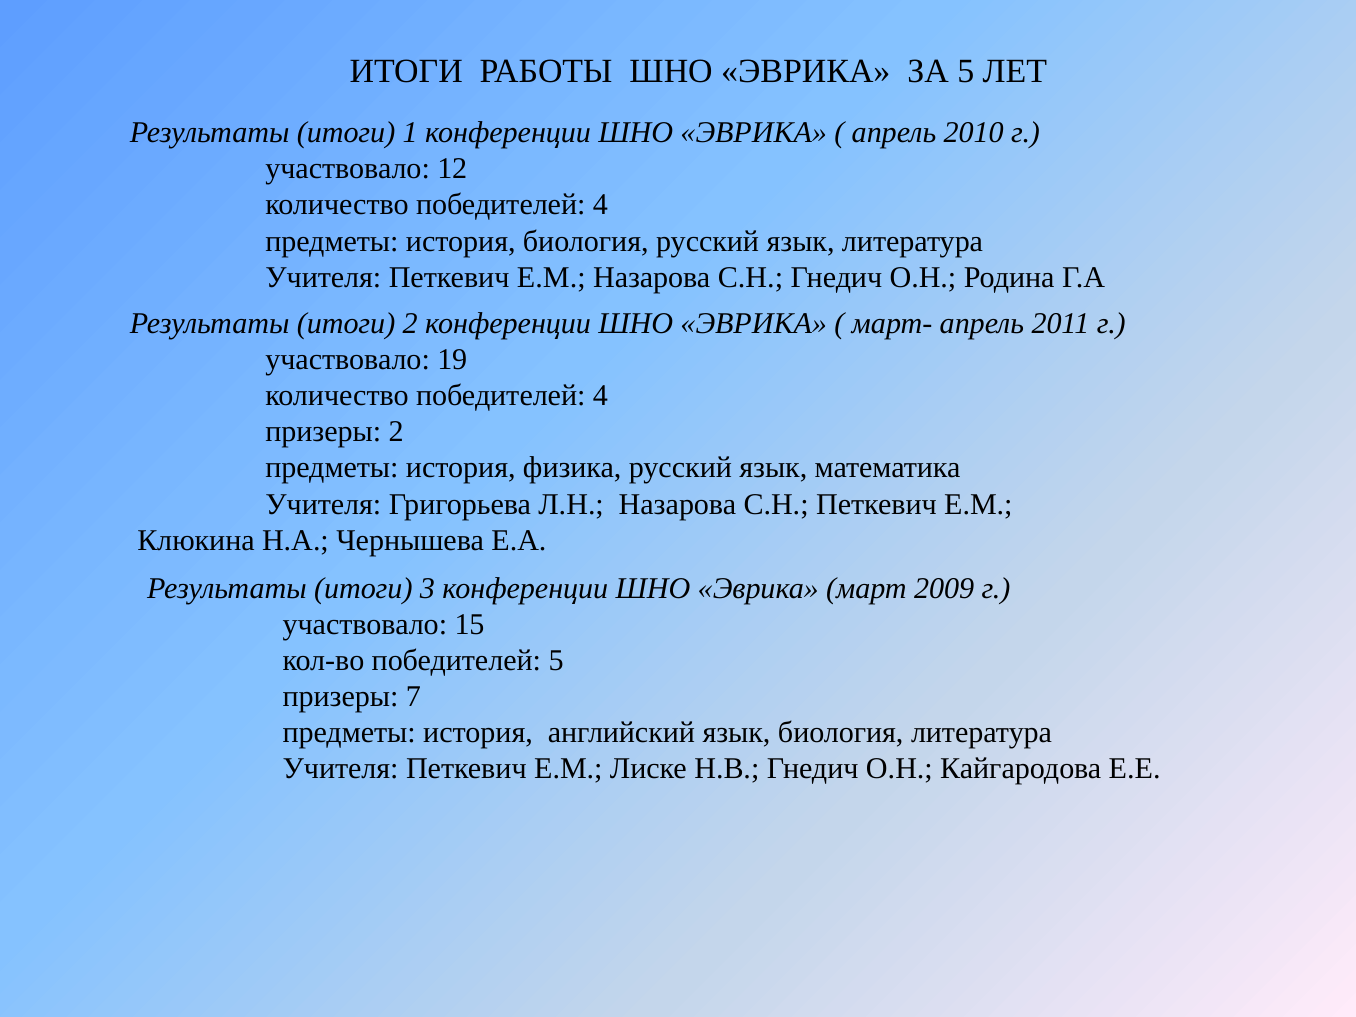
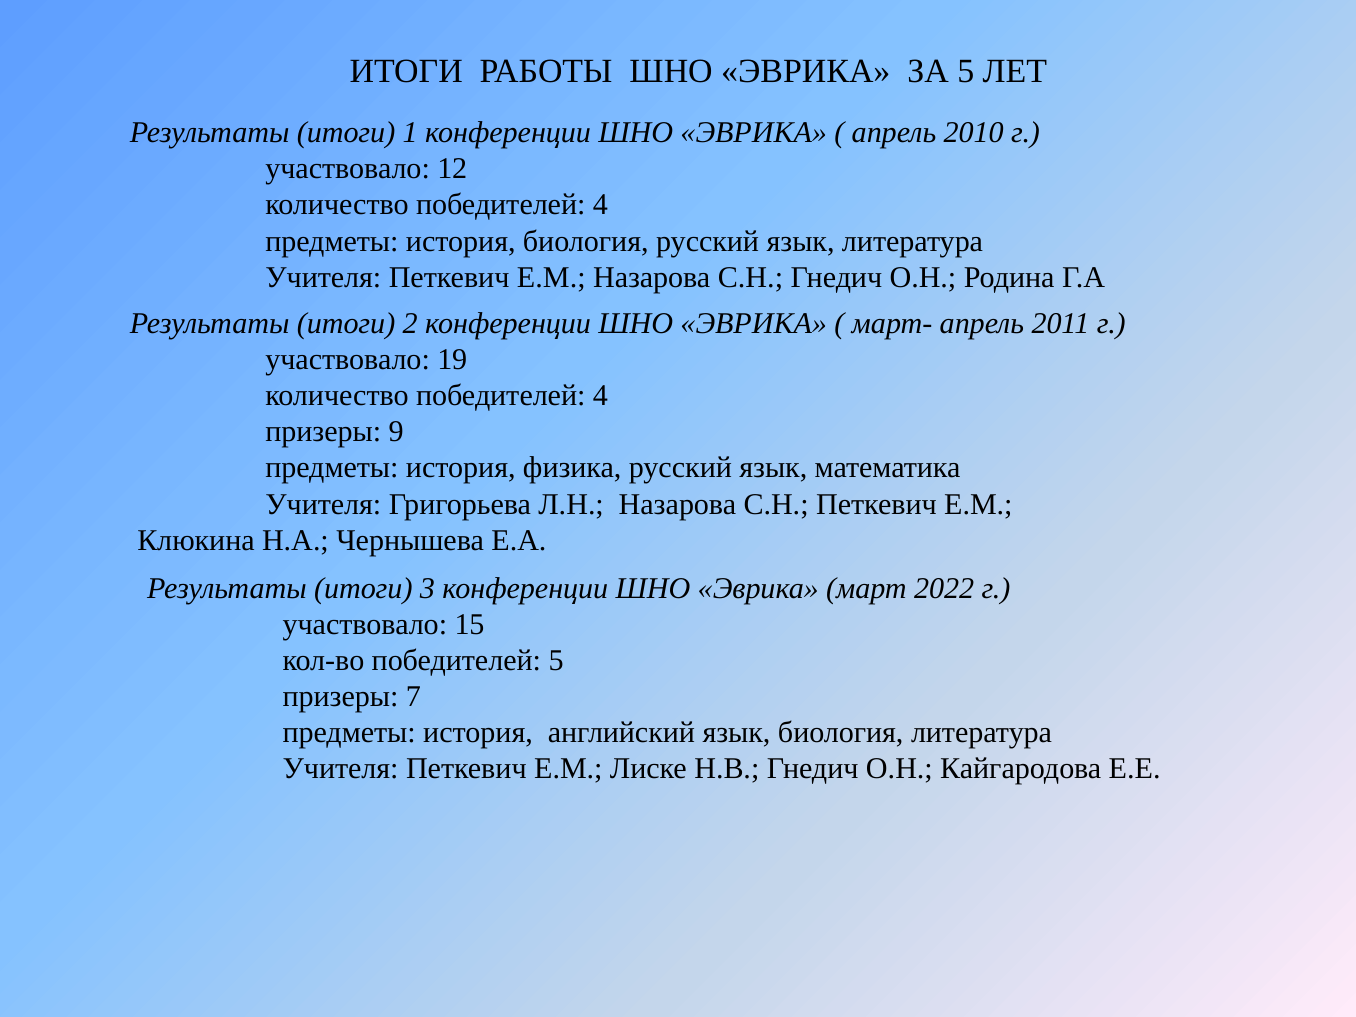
призеры 2: 2 -> 9
2009: 2009 -> 2022
